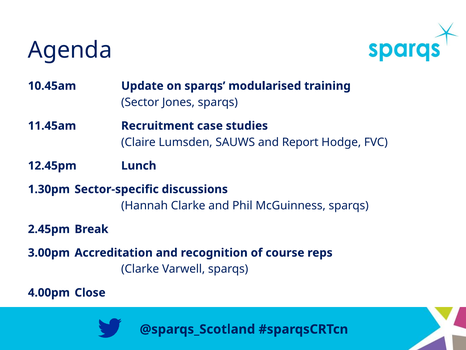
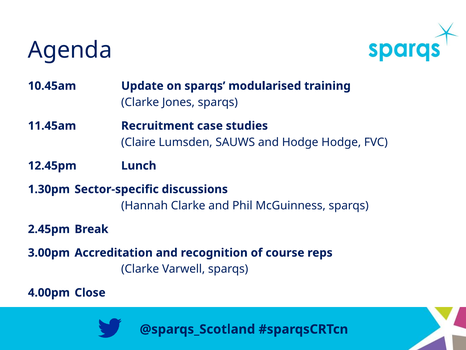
Sector at (140, 102): Sector -> Clarke
and Report: Report -> Hodge
